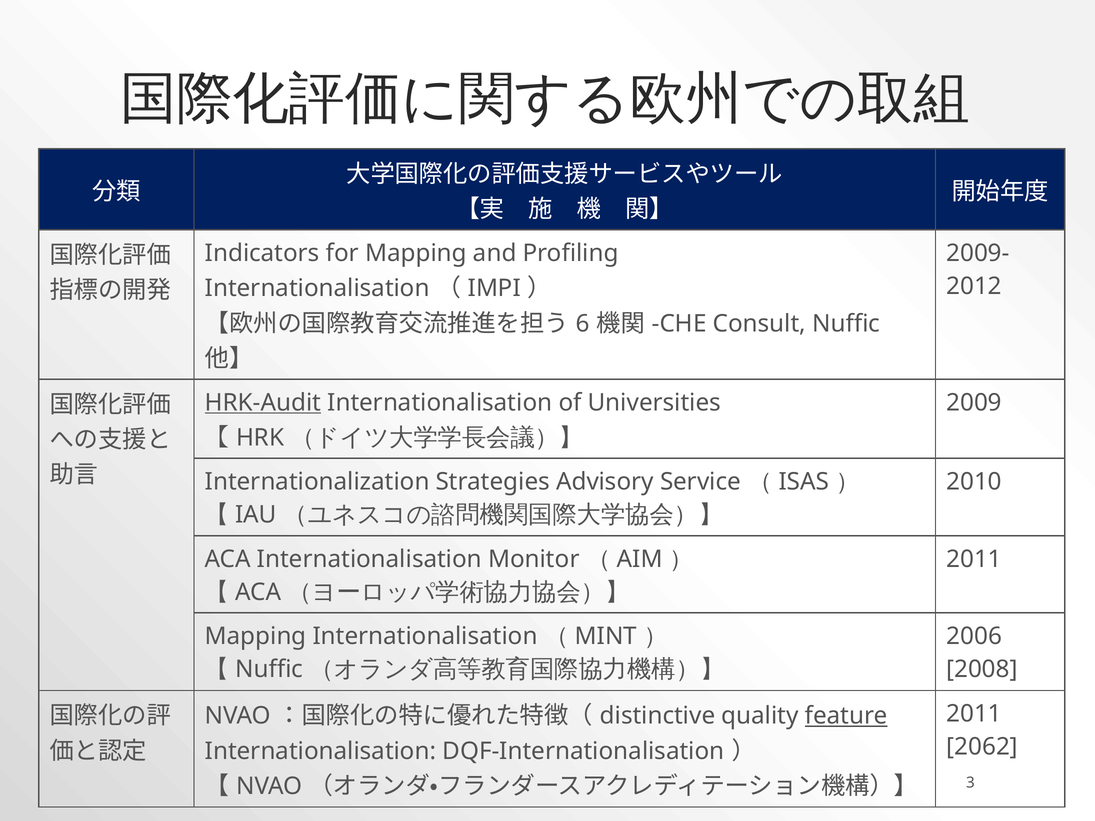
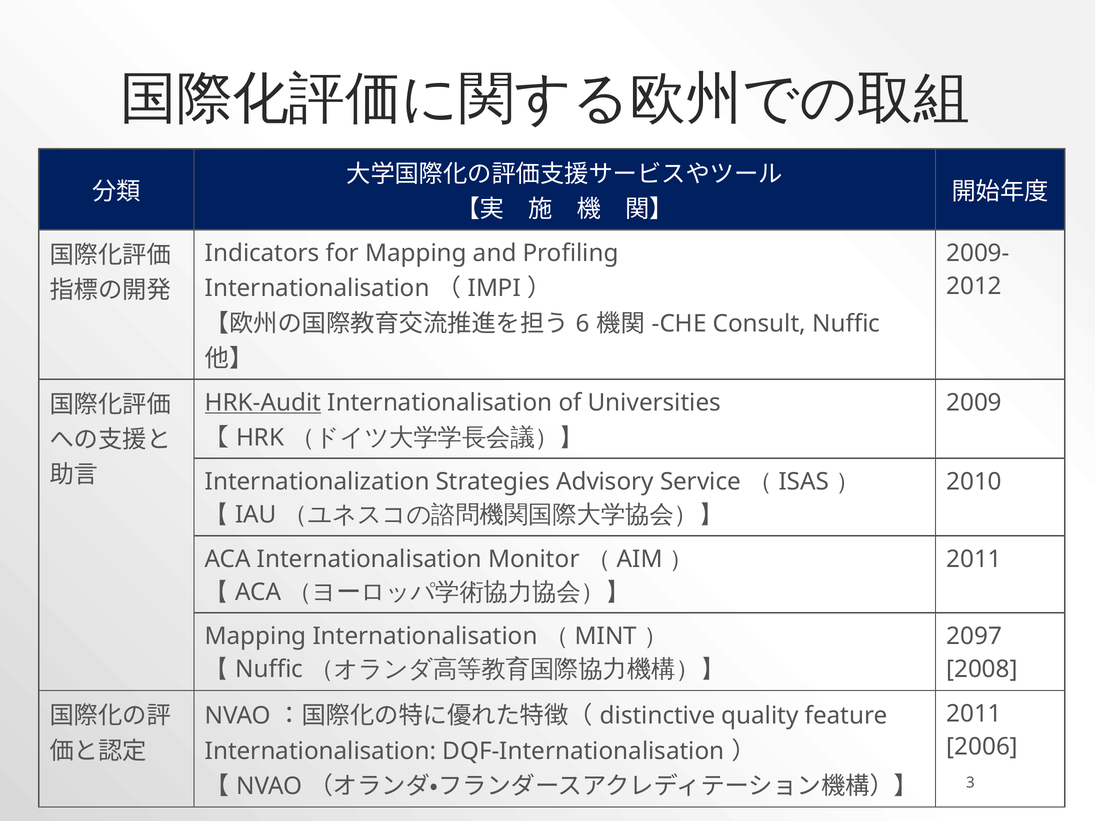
2006: 2006 -> 2097
feature underline: present -> none
2062: 2062 -> 2006
